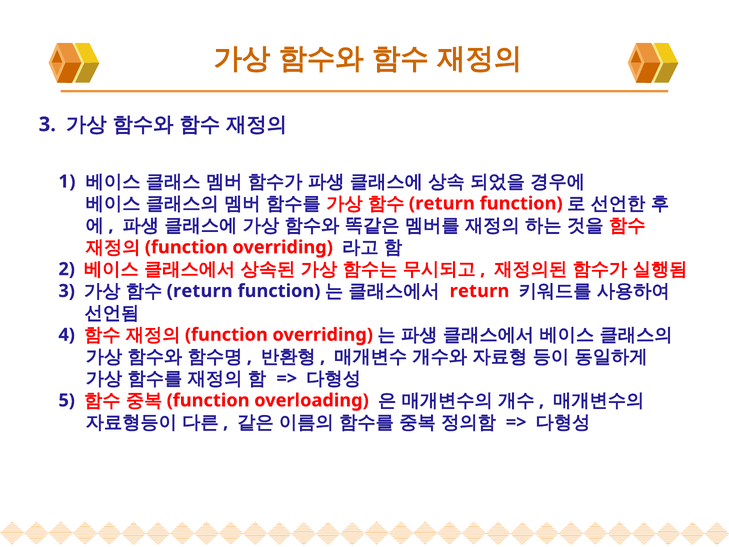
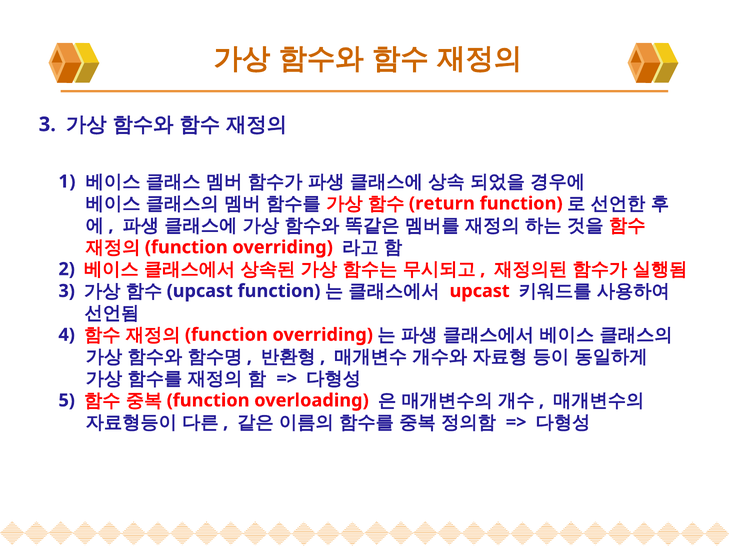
return at (200, 291): return -> upcast
return at (479, 291): return -> upcast
